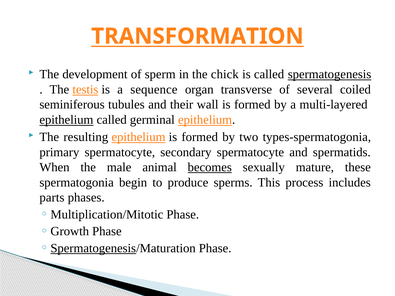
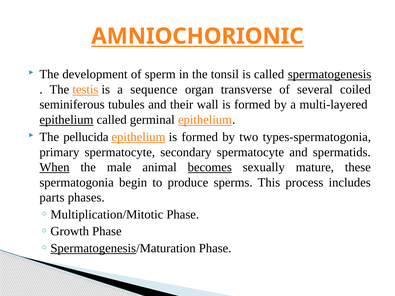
TRANSFORMATION: TRANSFORMATION -> AMNIOCHORIONIC
chick: chick -> tonsil
resulting: resulting -> pellucida
When underline: none -> present
